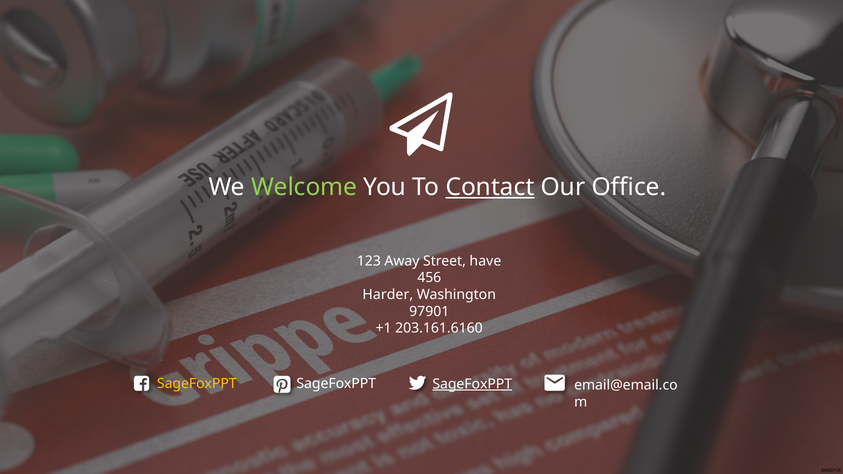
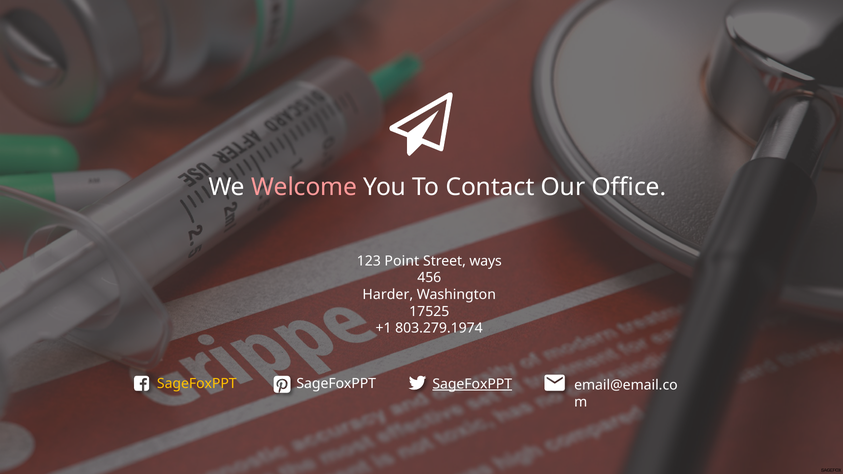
Welcome colour: light green -> pink
Contact underline: present -> none
Away: Away -> Point
have: have -> ways
97901: 97901 -> 17525
203.161.6160: 203.161.6160 -> 803.279.1974
